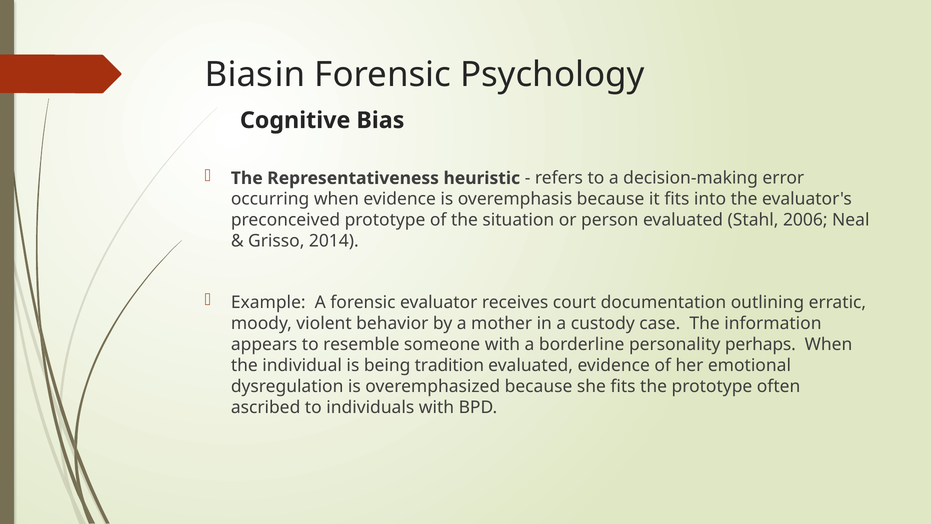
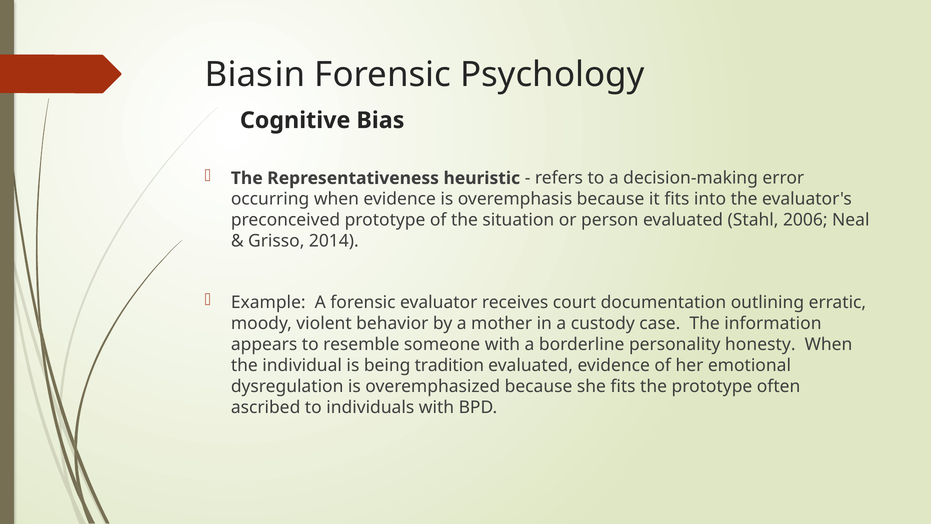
perhaps: perhaps -> honesty
